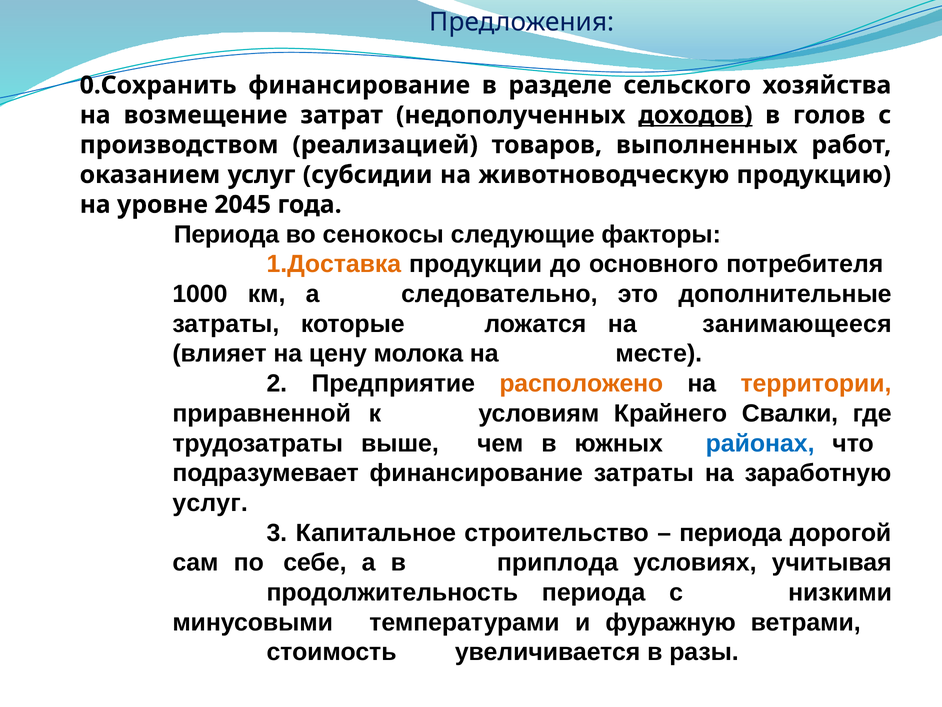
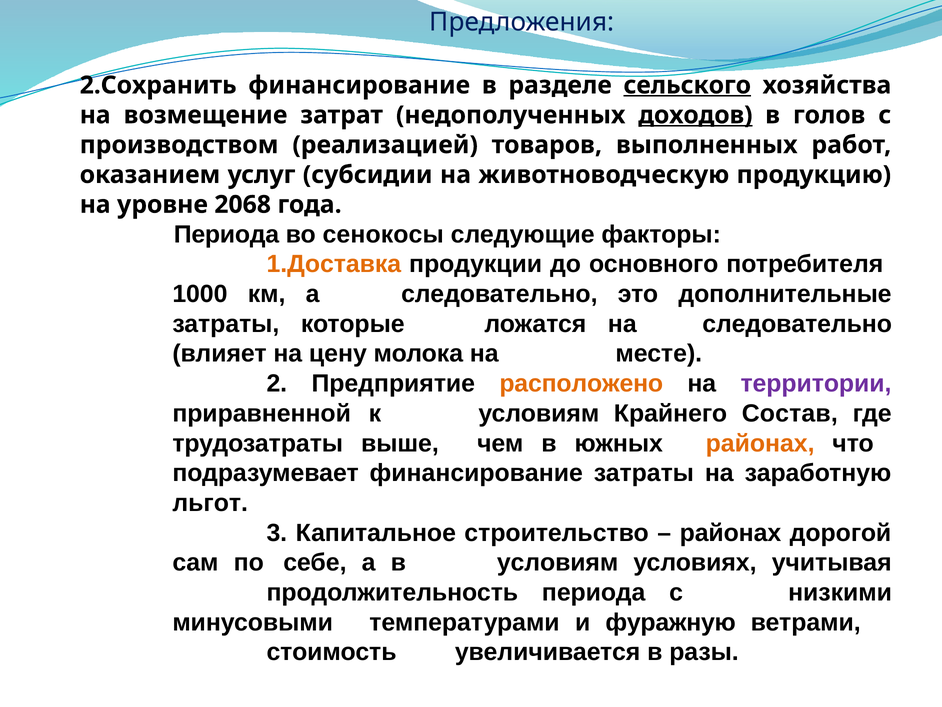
0.Сохранить: 0.Сохранить -> 2.Сохранить
сельского underline: none -> present
2045: 2045 -> 2068
на занимающееся: занимающееся -> следовательно
территории colour: orange -> purple
Свалки: Свалки -> Состав
районах at (760, 443) colour: blue -> orange
услуг at (210, 503): услуг -> льгот
периода at (731, 532): периода -> районах
в приплода: приплода -> условиям
